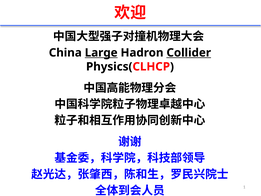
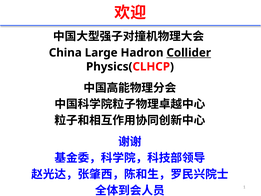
Large underline: present -> none
